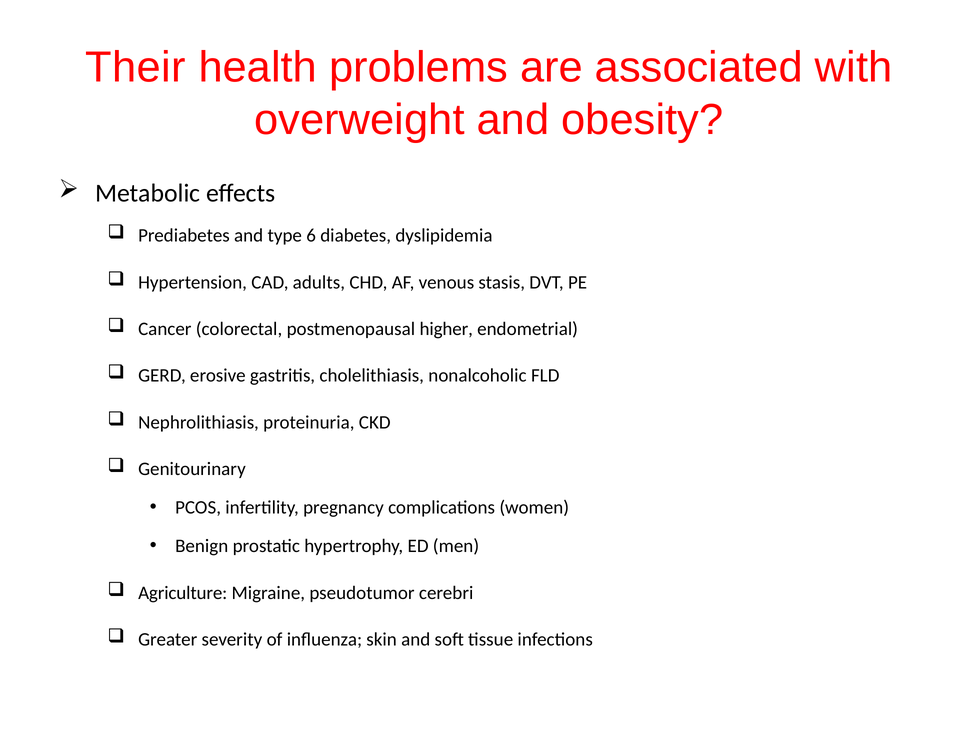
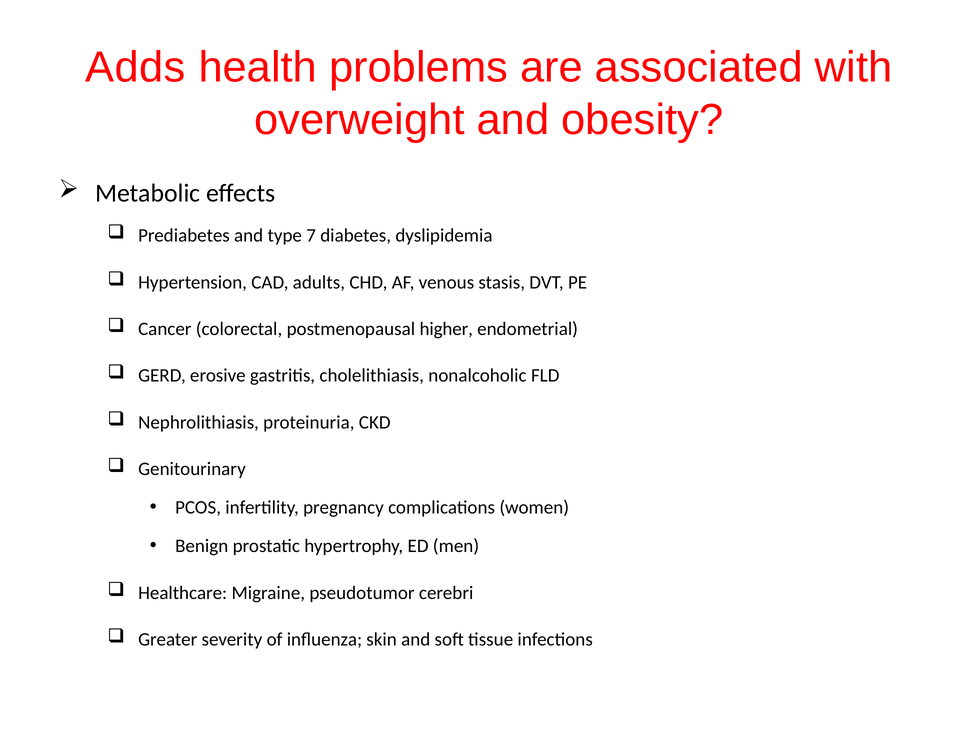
Their: Their -> Adds
6: 6 -> 7
Agriculture: Agriculture -> Healthcare
